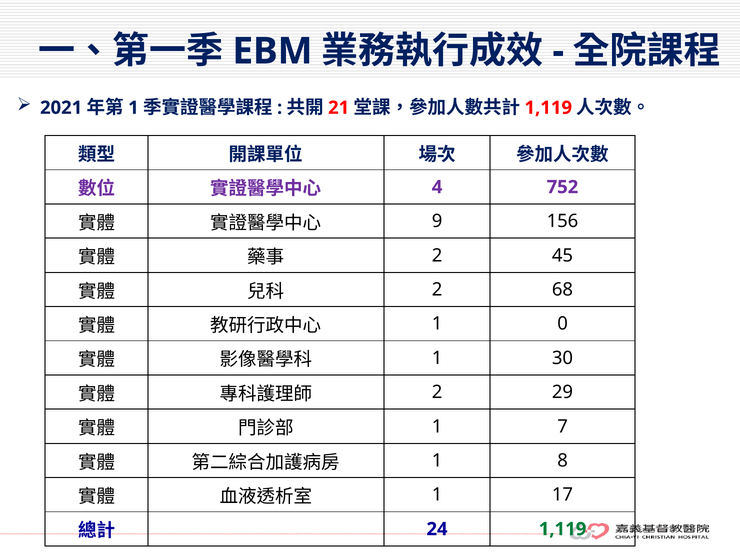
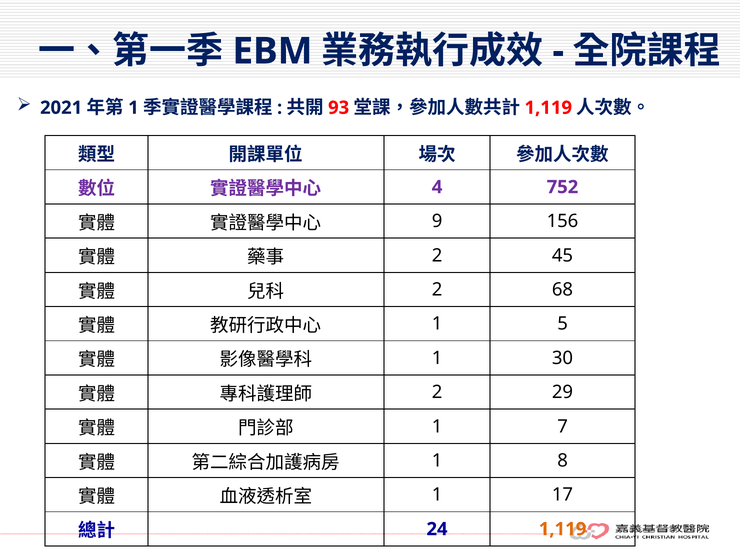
21: 21 -> 93
0: 0 -> 5
1,119 at (563, 529) colour: green -> orange
